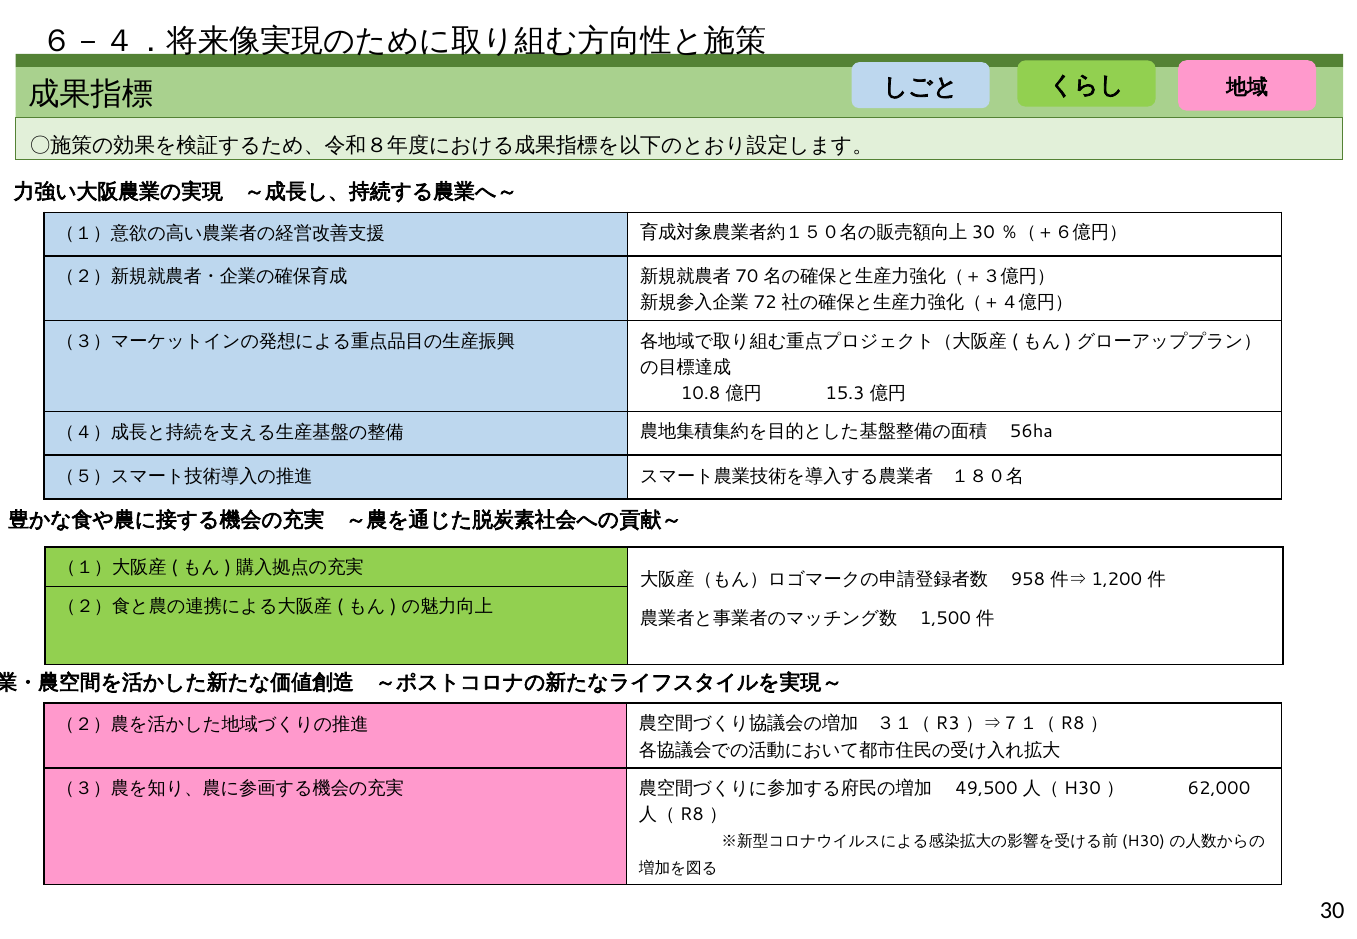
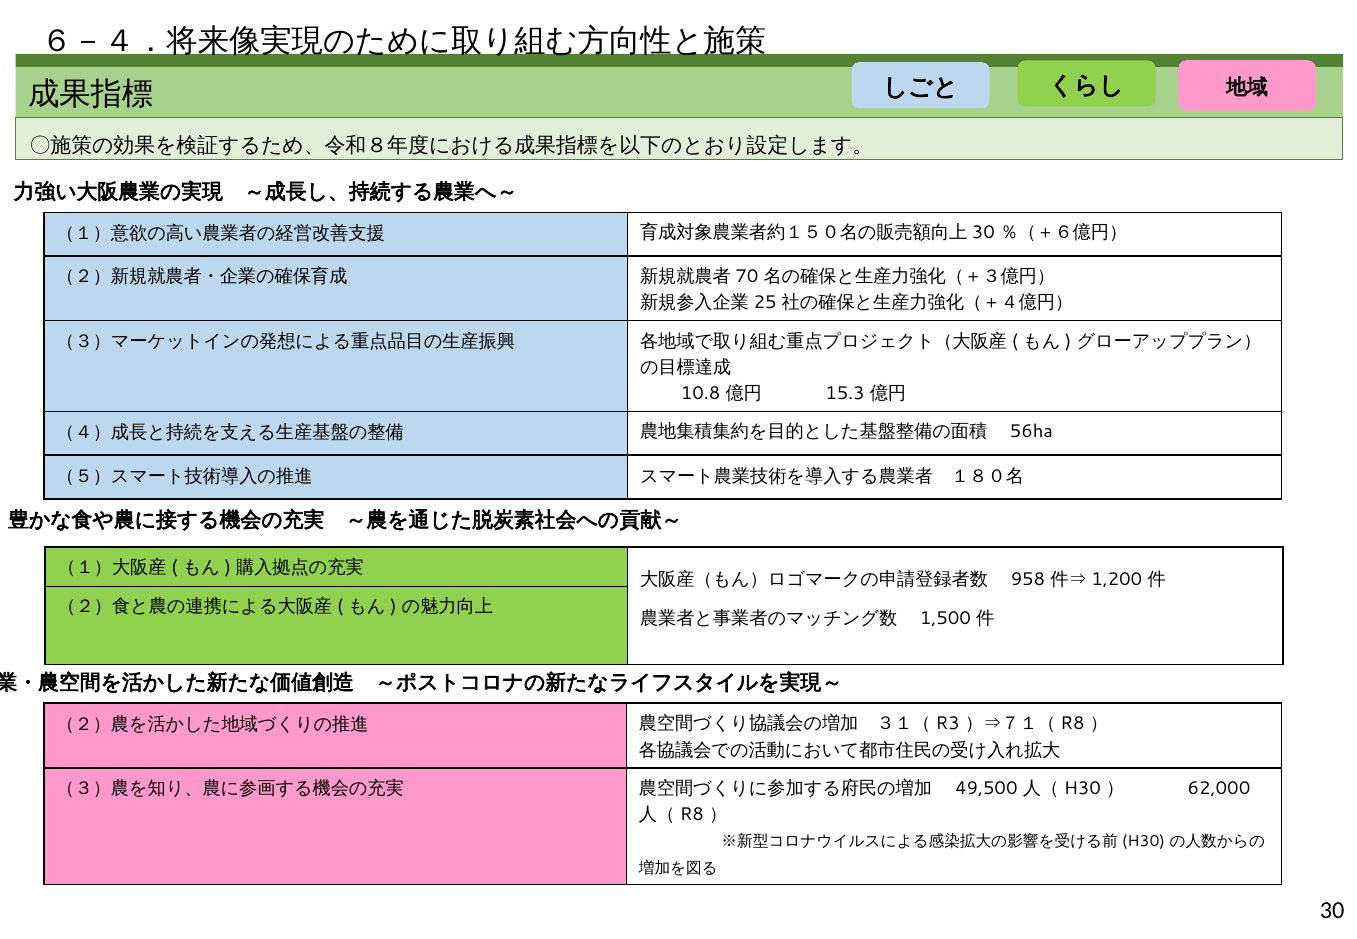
72: 72 -> 25
